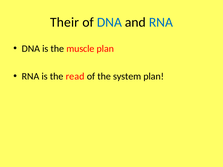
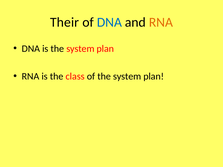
RNA at (161, 22) colour: blue -> orange
is the muscle: muscle -> system
read: read -> class
